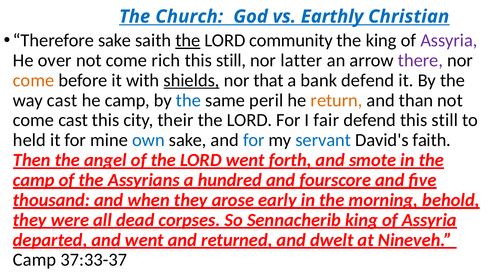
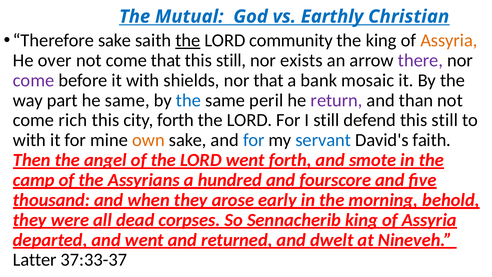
Church: Church -> Mutual
Assyria at (449, 40) colour: purple -> orange
come rich: rich -> that
latter: latter -> exists
come at (34, 80) colour: orange -> purple
shields underline: present -> none
bank defend: defend -> mosaic
way cast: cast -> part
he camp: camp -> same
return colour: orange -> purple
come cast: cast -> rich
city their: their -> forth
I fair: fair -> still
held at (29, 140): held -> with
own colour: blue -> orange
Camp at (35, 260): Camp -> Latter
